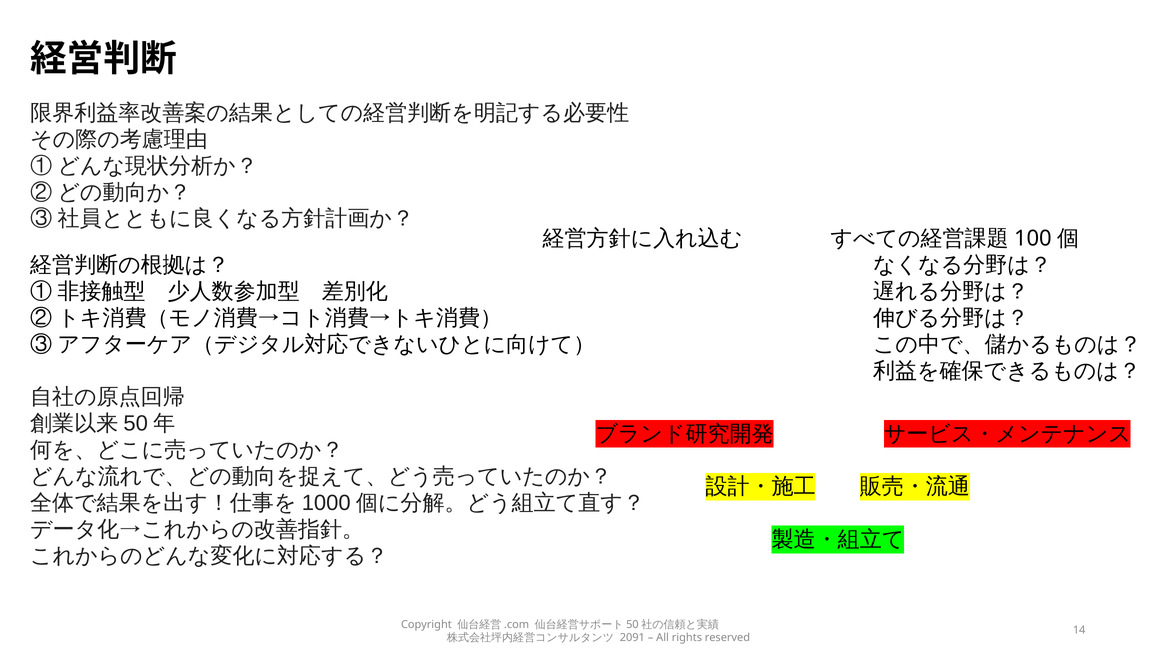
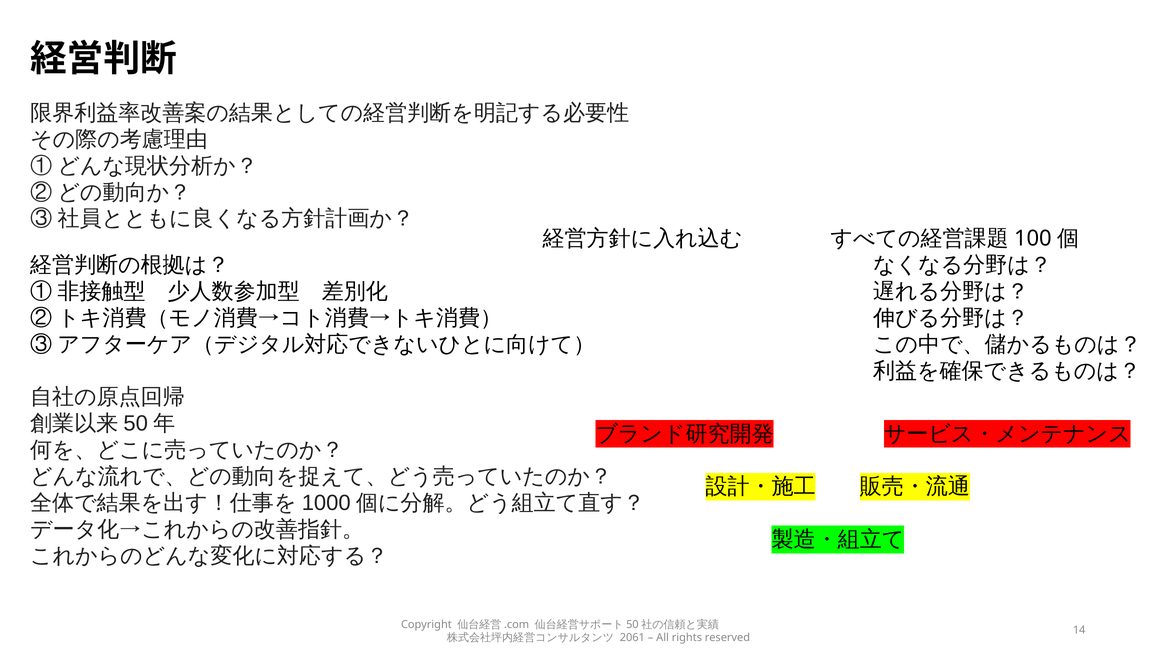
2091: 2091 -> 2061
